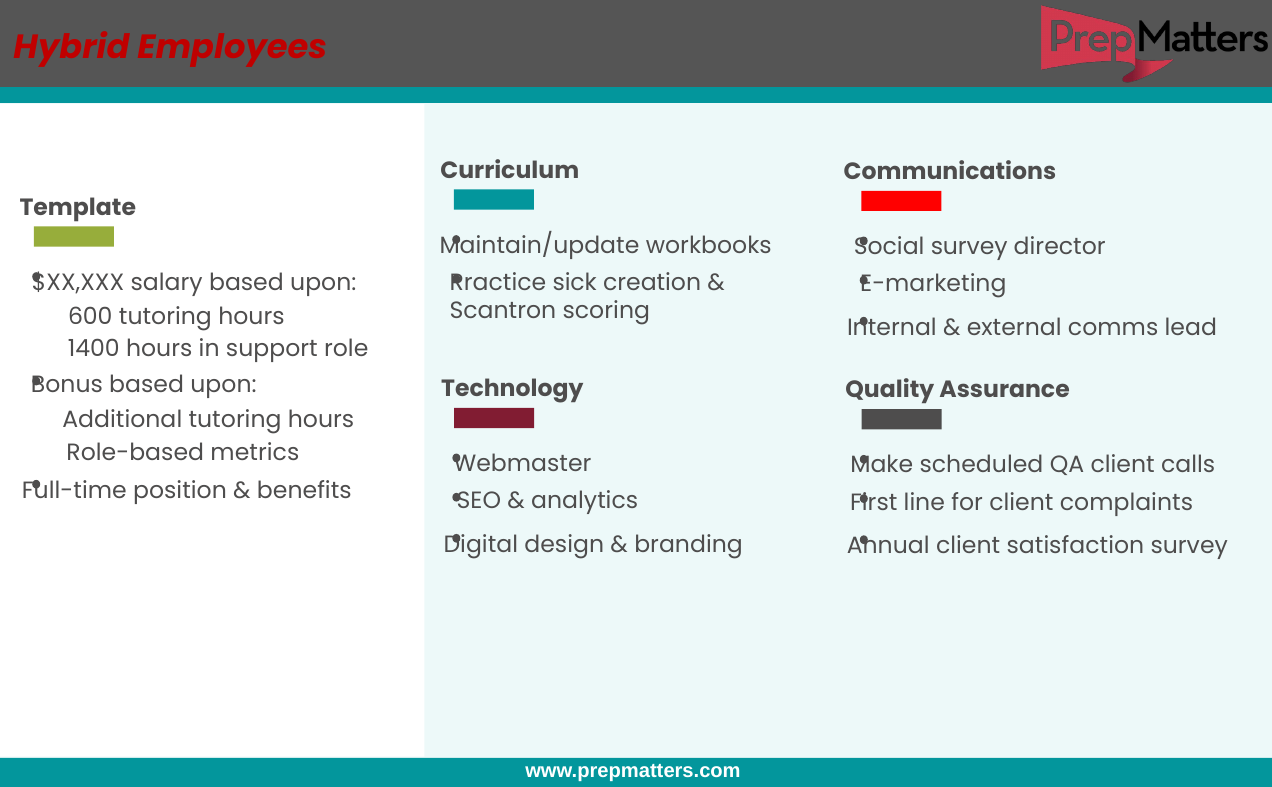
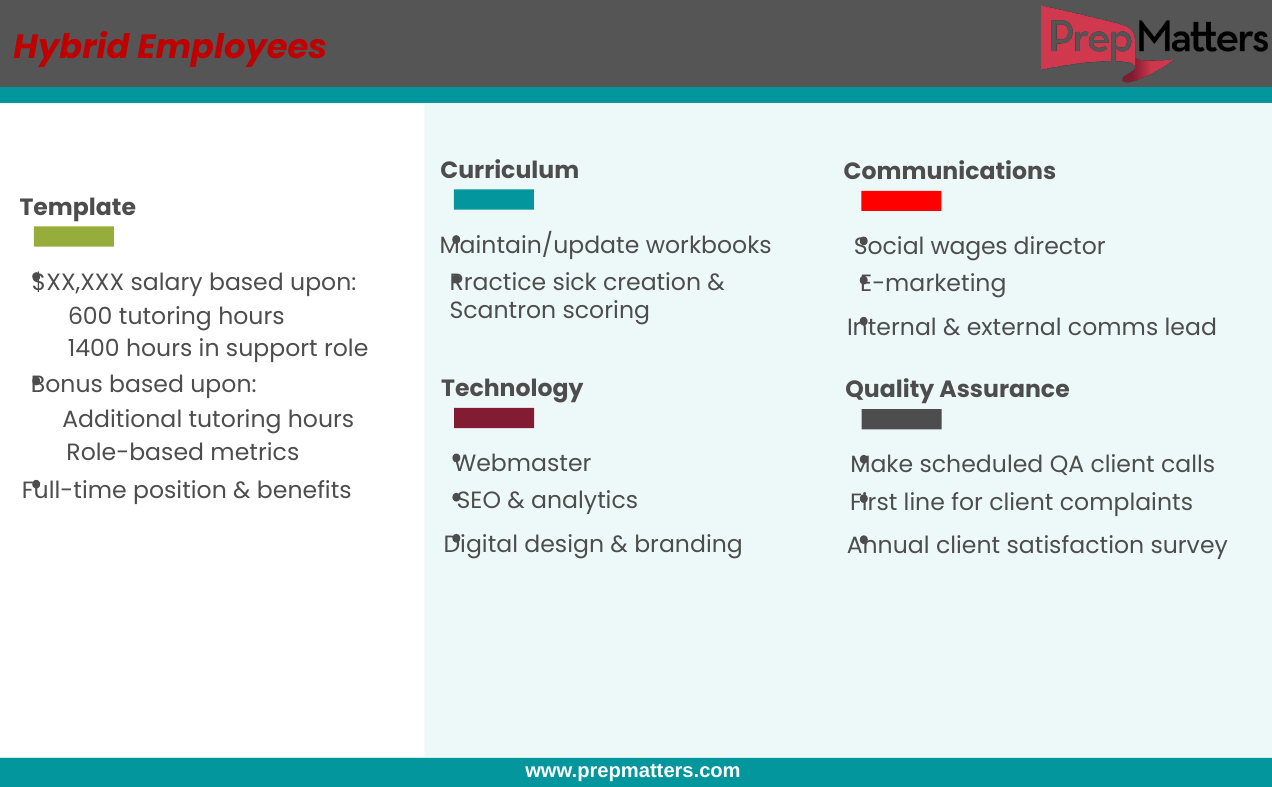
Social survey: survey -> wages
